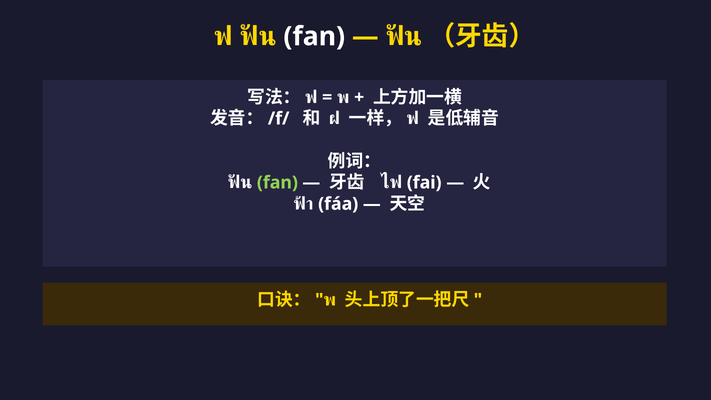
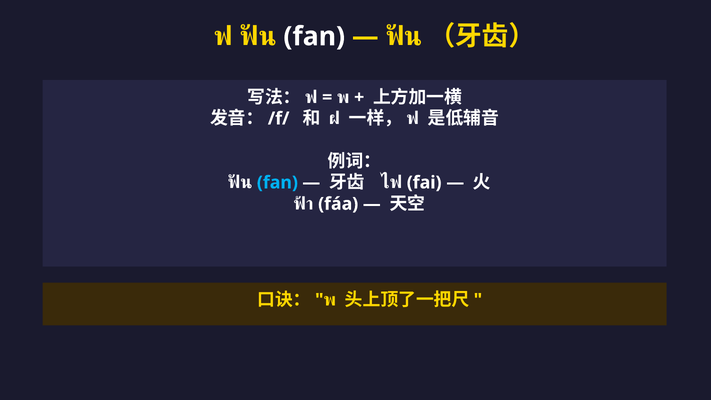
fan at (277, 183) colour: light green -> light blue
